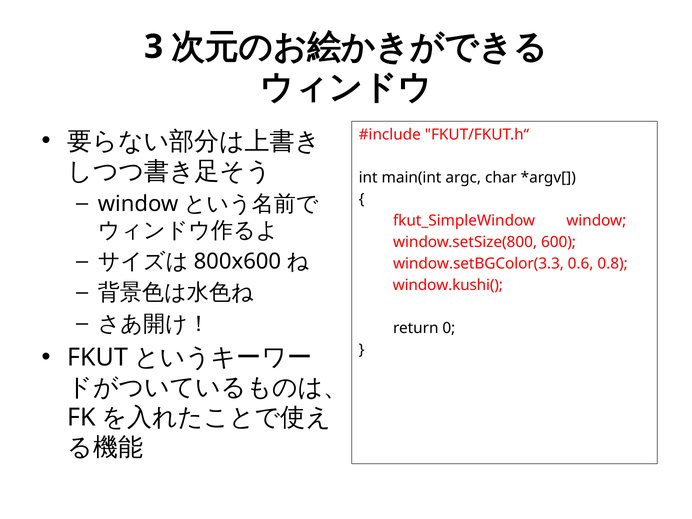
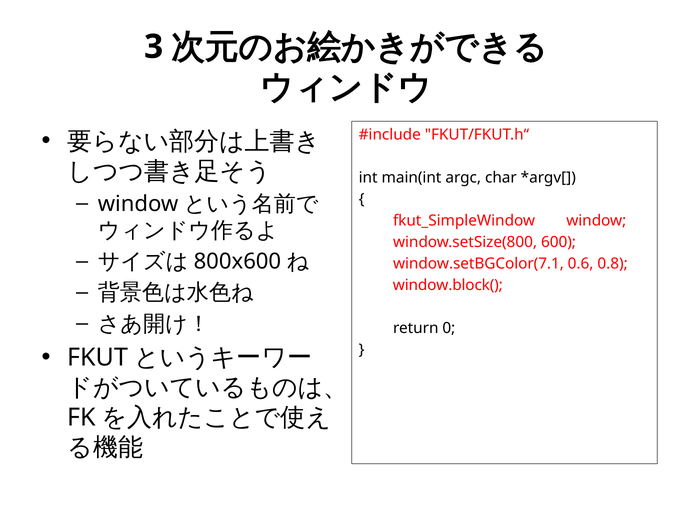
window.setBGColor(3.3: window.setBGColor(3.3 -> window.setBGColor(7.1
window.kushi(: window.kushi( -> window.block(
